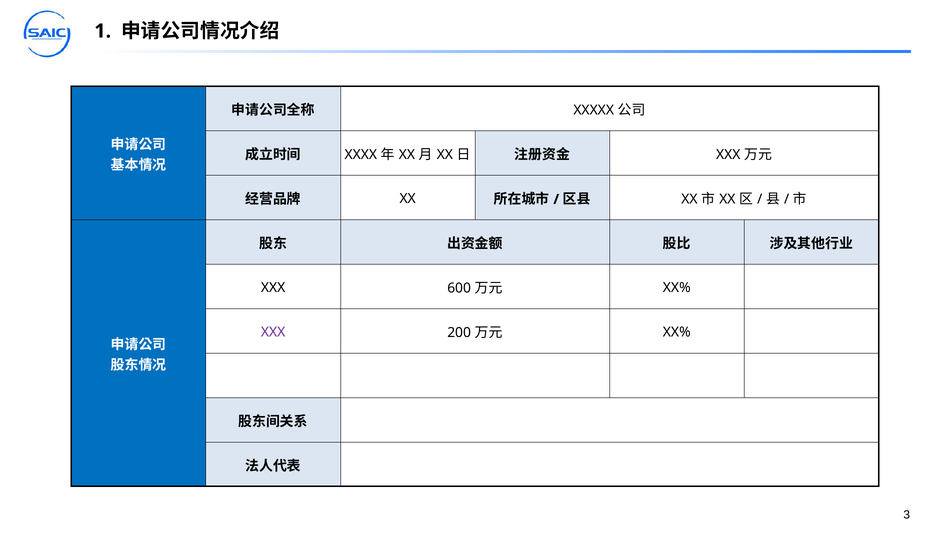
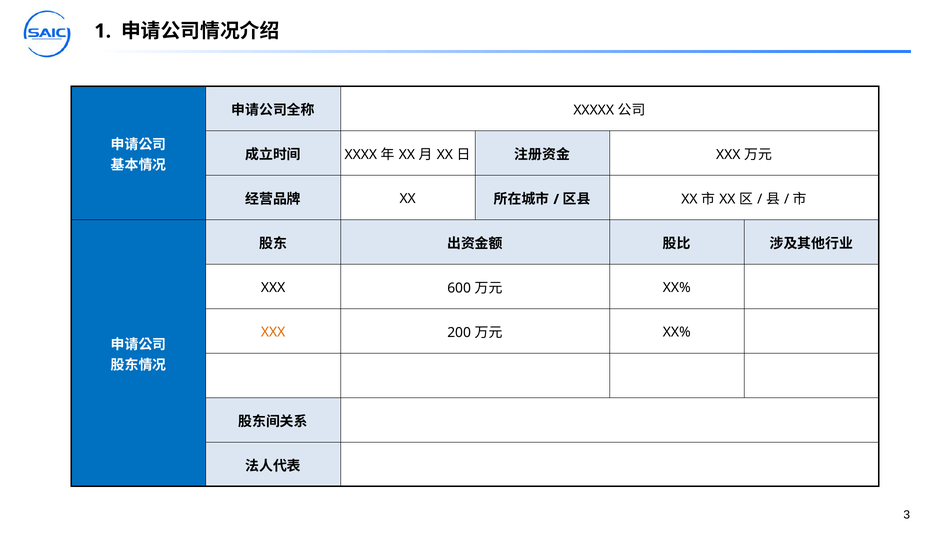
XXX at (273, 332) colour: purple -> orange
